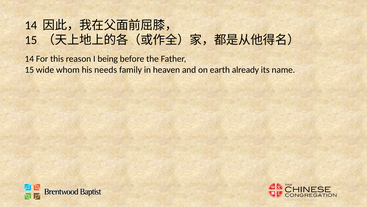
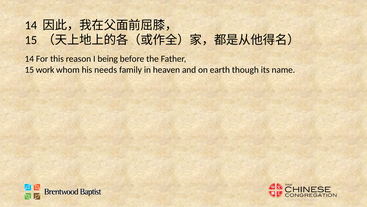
wide: wide -> work
already: already -> though
